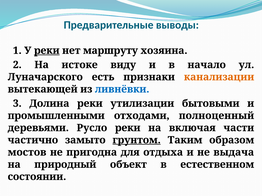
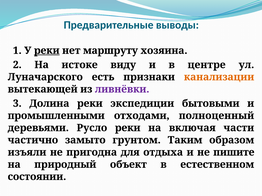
начало: начало -> центре
ливнёвки colour: blue -> purple
утилизации: утилизации -> экспедиции
грунтом underline: present -> none
мостов: мостов -> изъяли
выдача: выдача -> пишите
